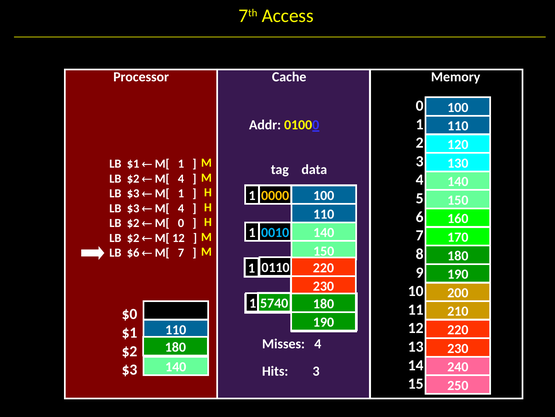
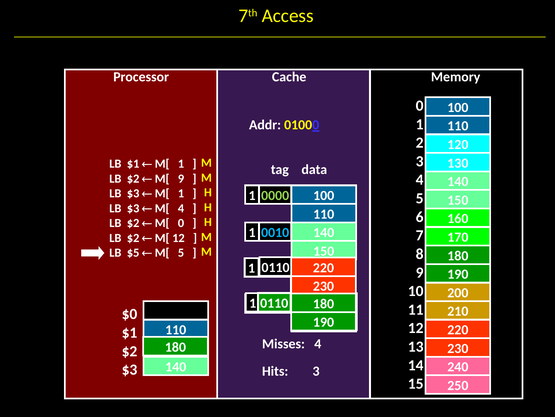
4 at (181, 178): 4 -> 9
0000 colour: yellow -> light green
$6: $6 -> $5
M[ 7: 7 -> 5
5740 at (274, 303): 5740 -> 0110
